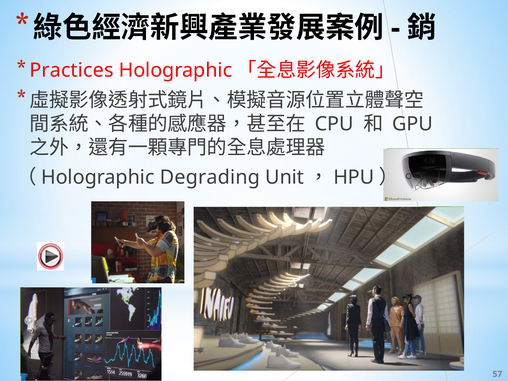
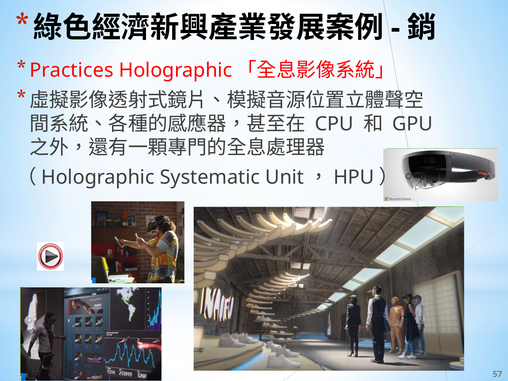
Degrading: Degrading -> Systematic
